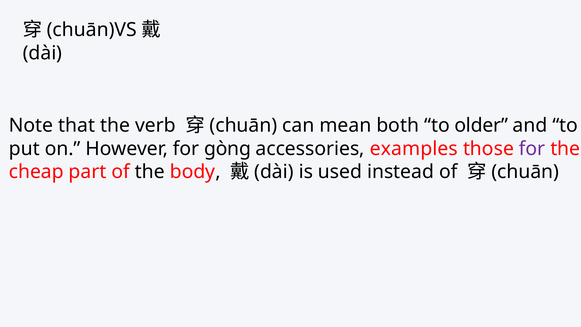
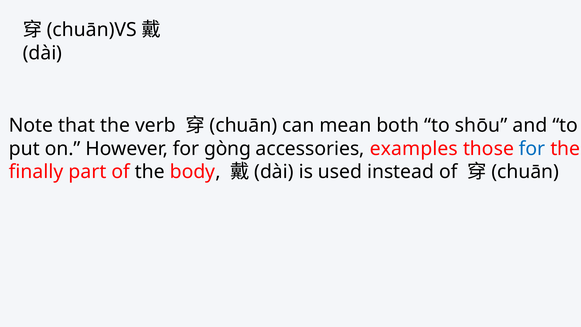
older: older -> shōu
for at (532, 149) colour: purple -> blue
cheap: cheap -> finally
